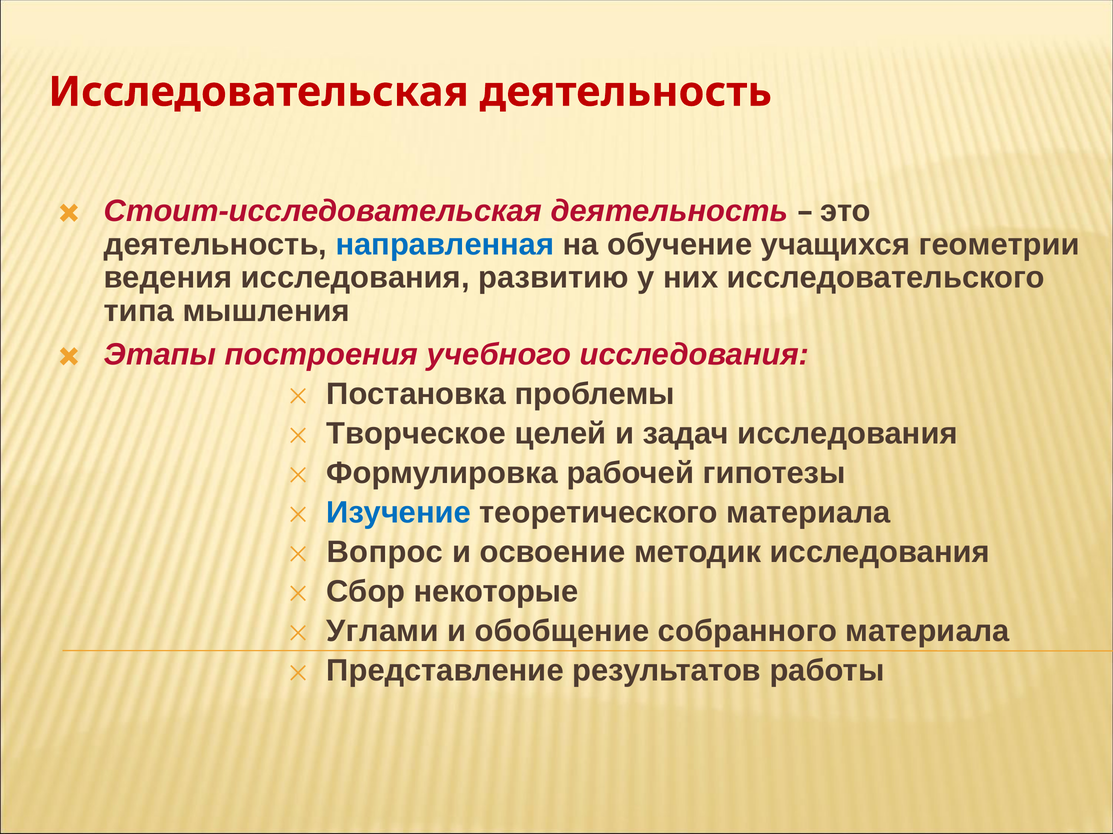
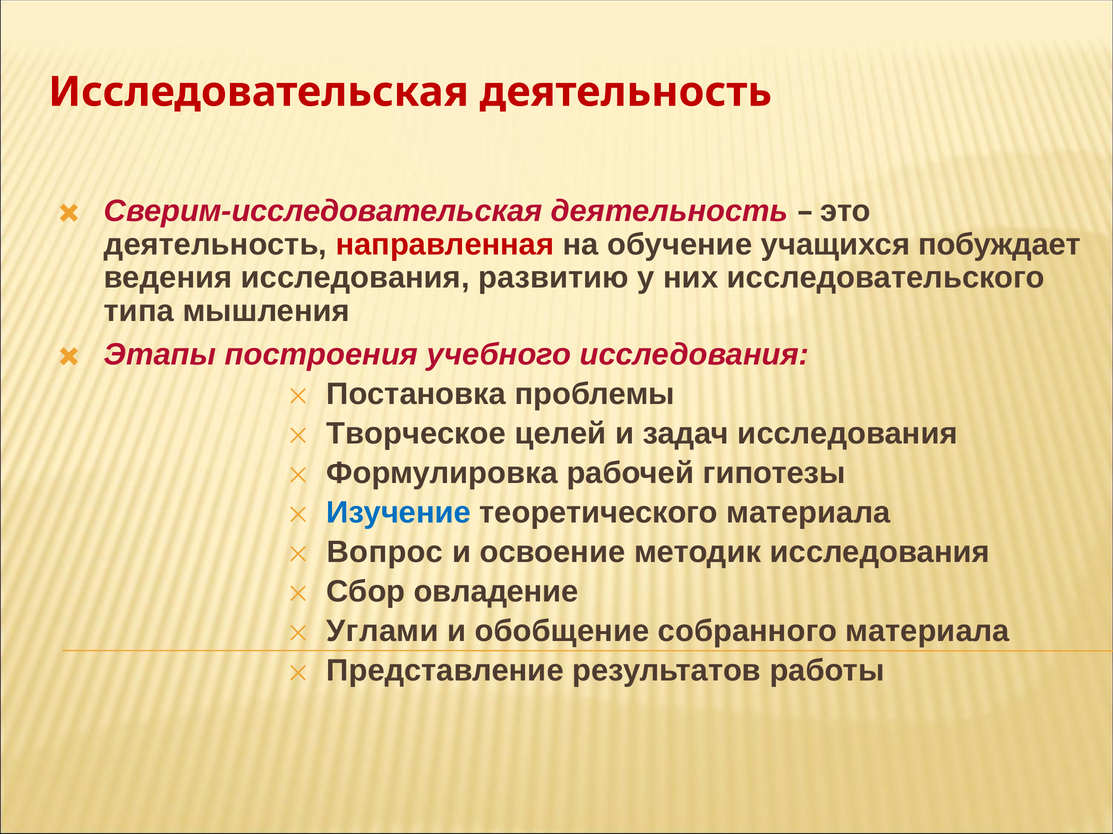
Стоит-исследовательская: Стоит-исследовательская -> Сверим-исследовательская
направленная colour: blue -> red
геометрии: геометрии -> побуждает
некоторые: некоторые -> овладение
